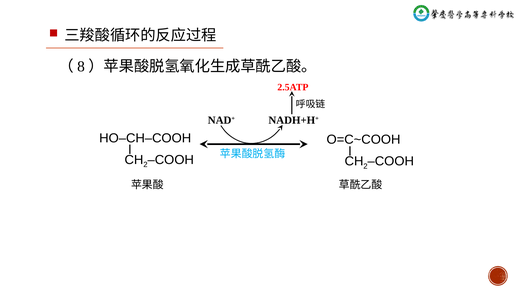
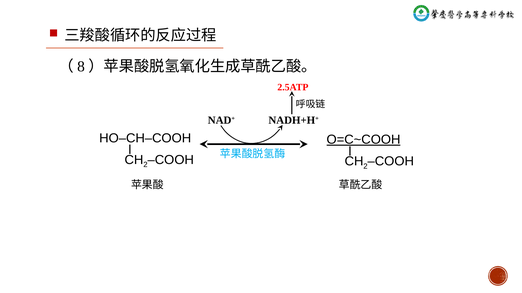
O=C~COOH underline: none -> present
